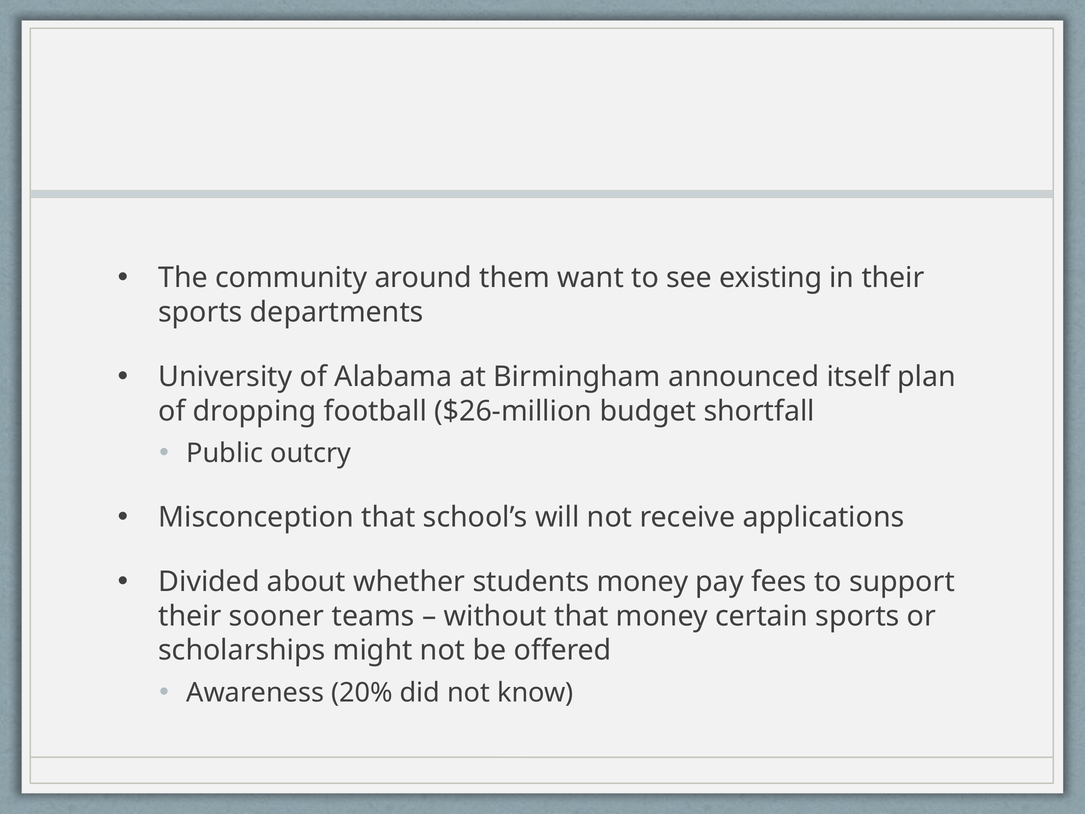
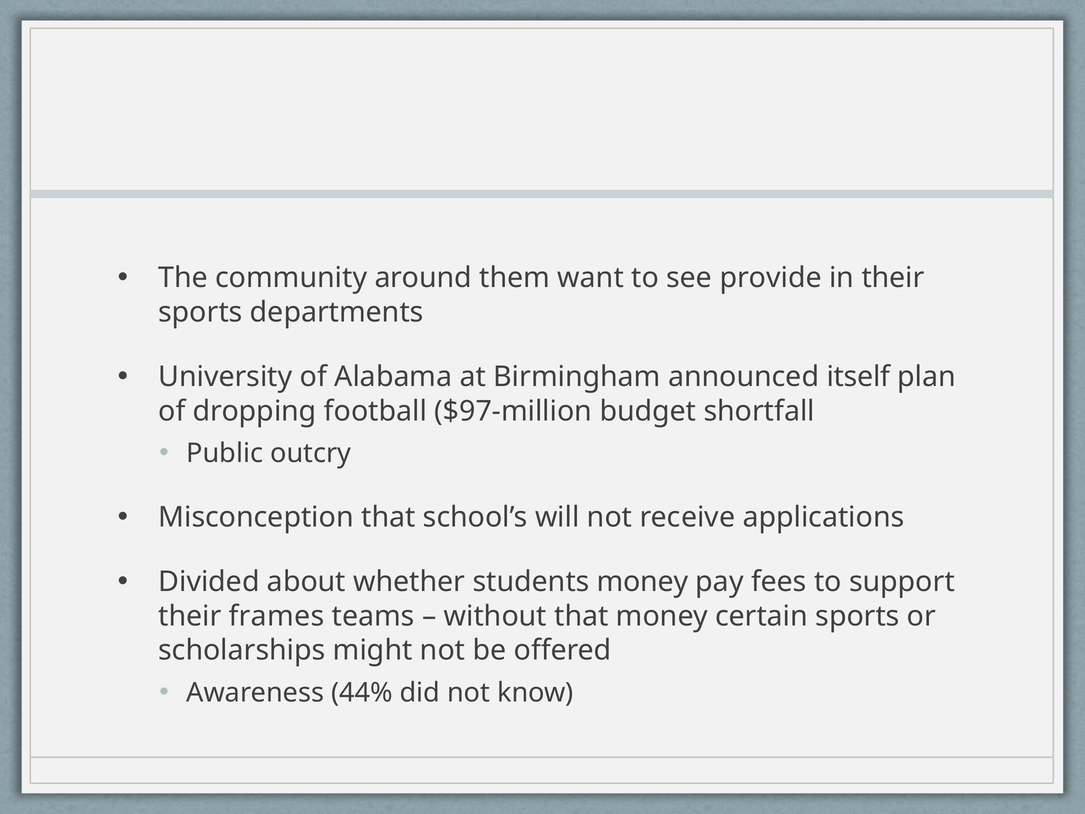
existing: existing -> provide
$26-million: $26-million -> $97-million
sooner: sooner -> frames
20%: 20% -> 44%
